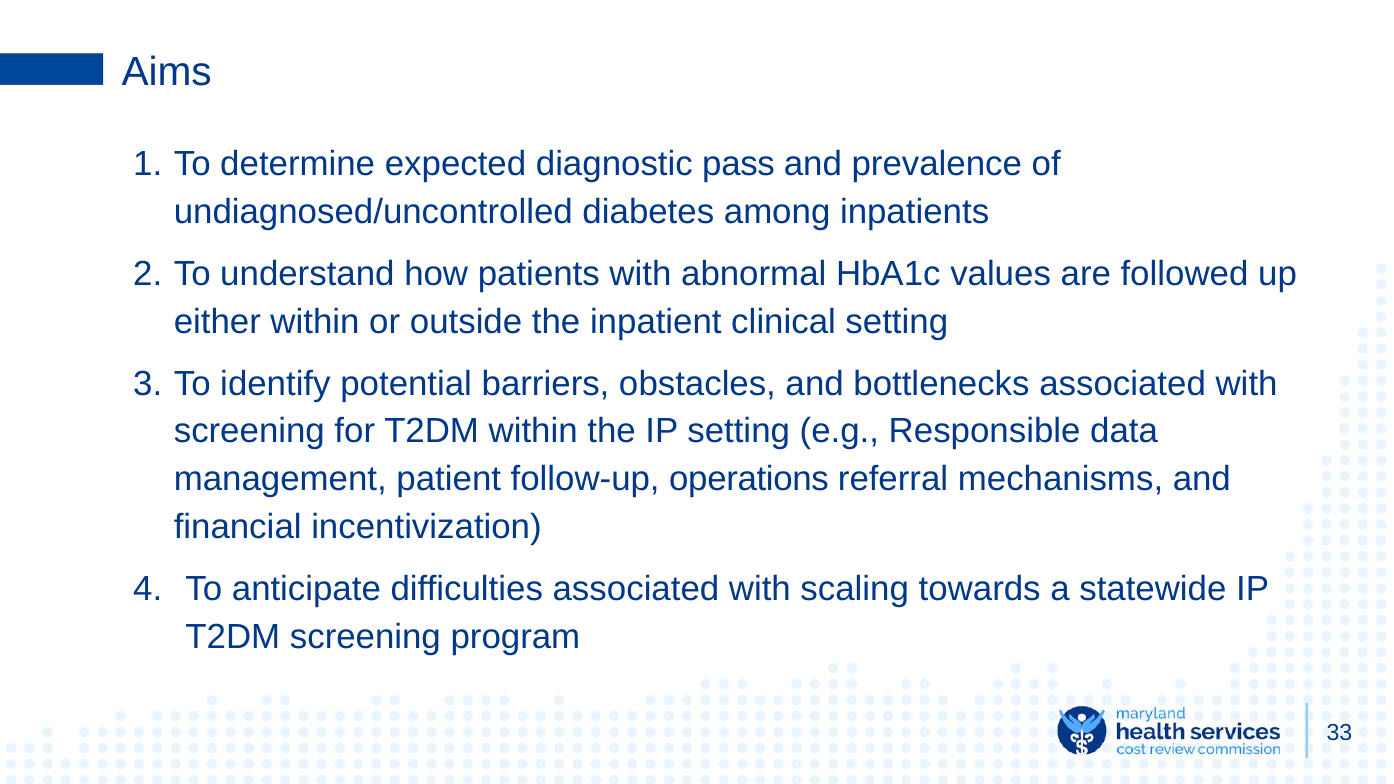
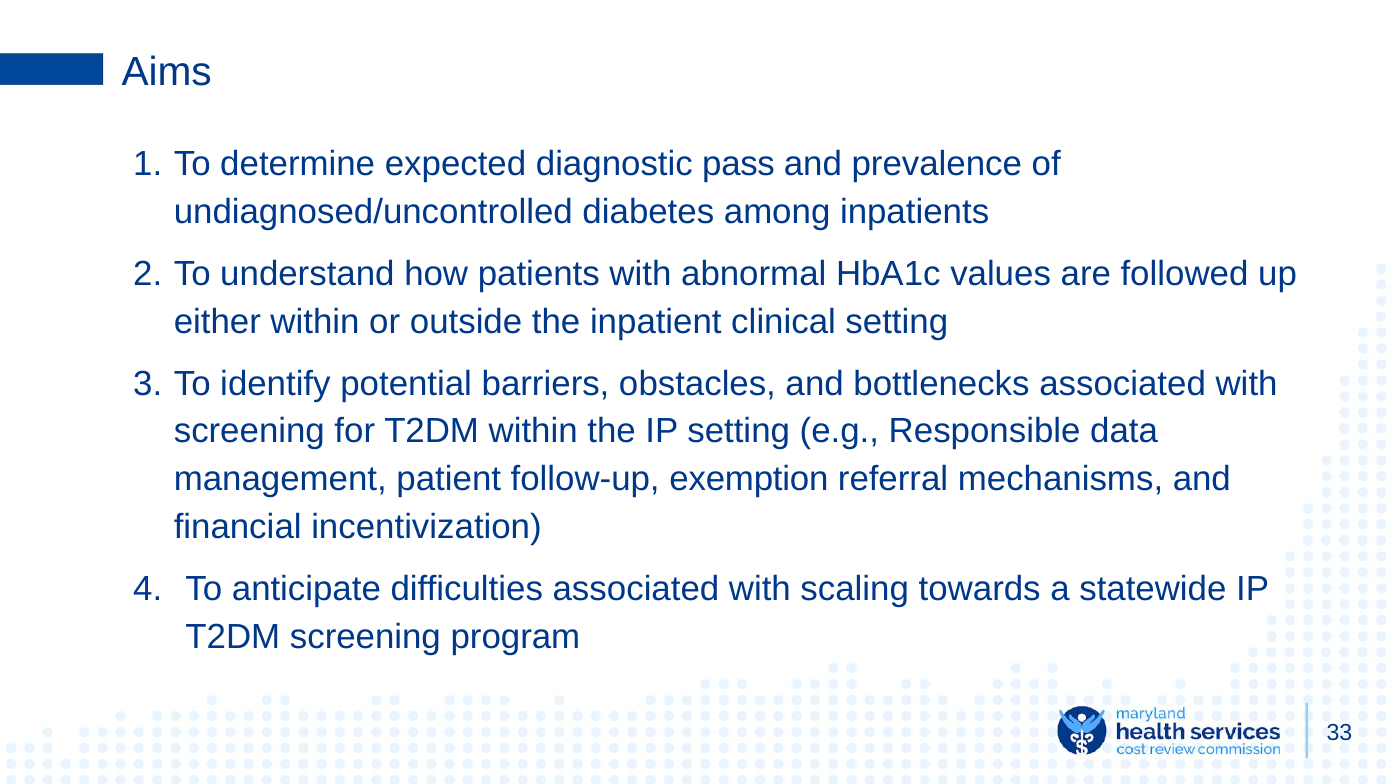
operations: operations -> exemption
